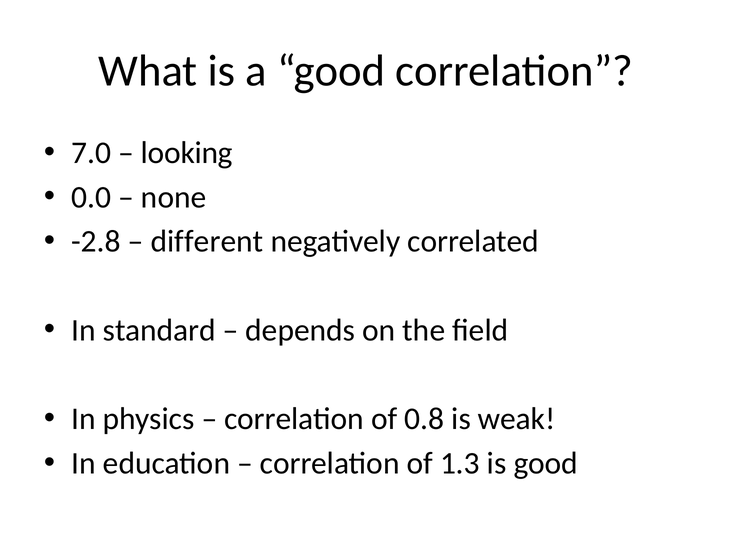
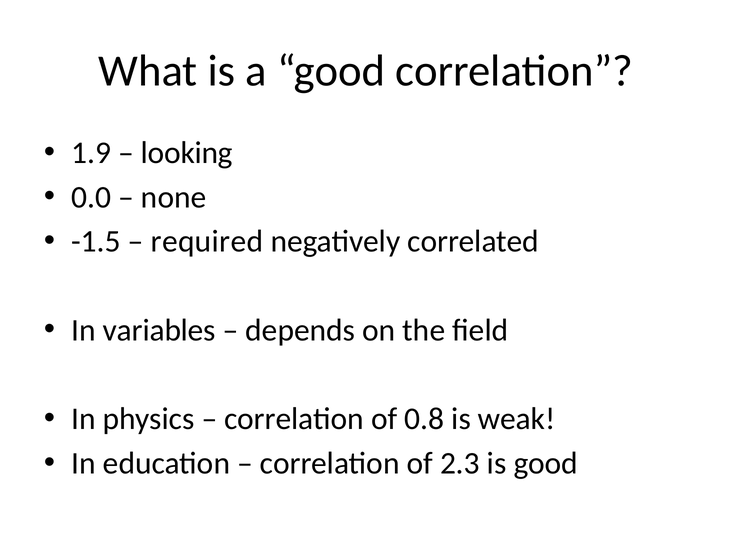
7.0: 7.0 -> 1.9
-2.8: -2.8 -> -1.5
different: different -> required
standard: standard -> variables
1.3: 1.3 -> 2.3
